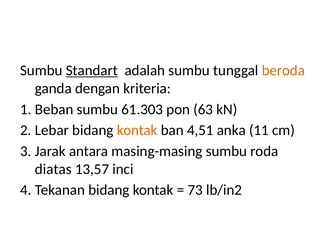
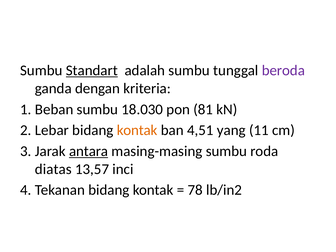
beroda colour: orange -> purple
61.303: 61.303 -> 18.030
63: 63 -> 81
anka: anka -> yang
antara underline: none -> present
73: 73 -> 78
